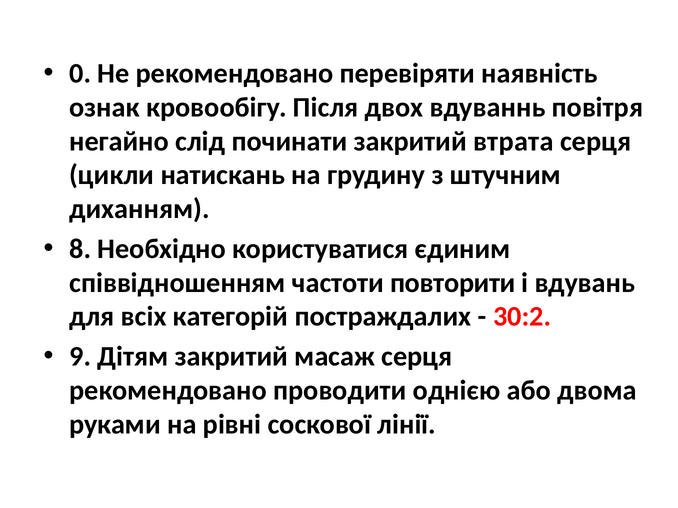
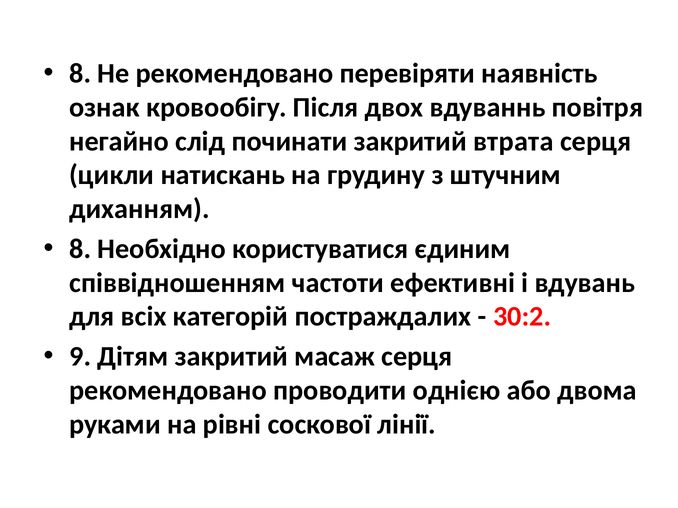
0 at (80, 74): 0 -> 8
повторити: повторити -> ефективні
